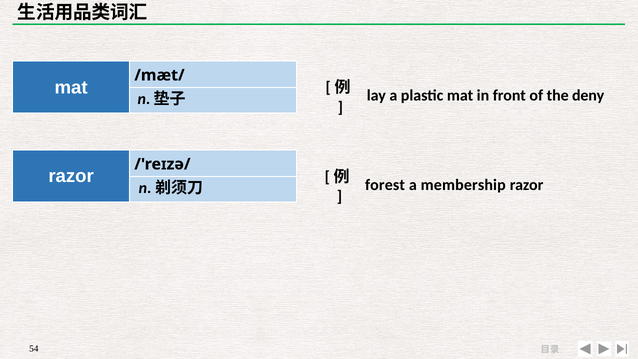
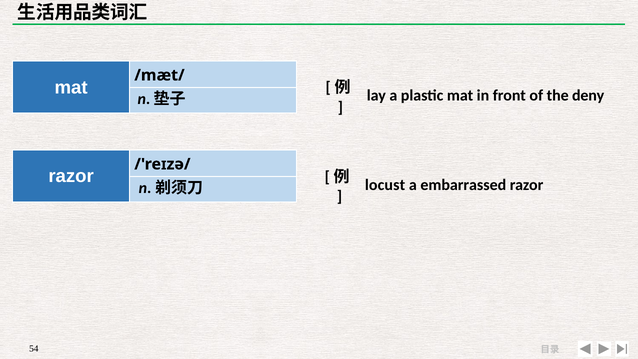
forest: forest -> locust
membership: membership -> embarrassed
